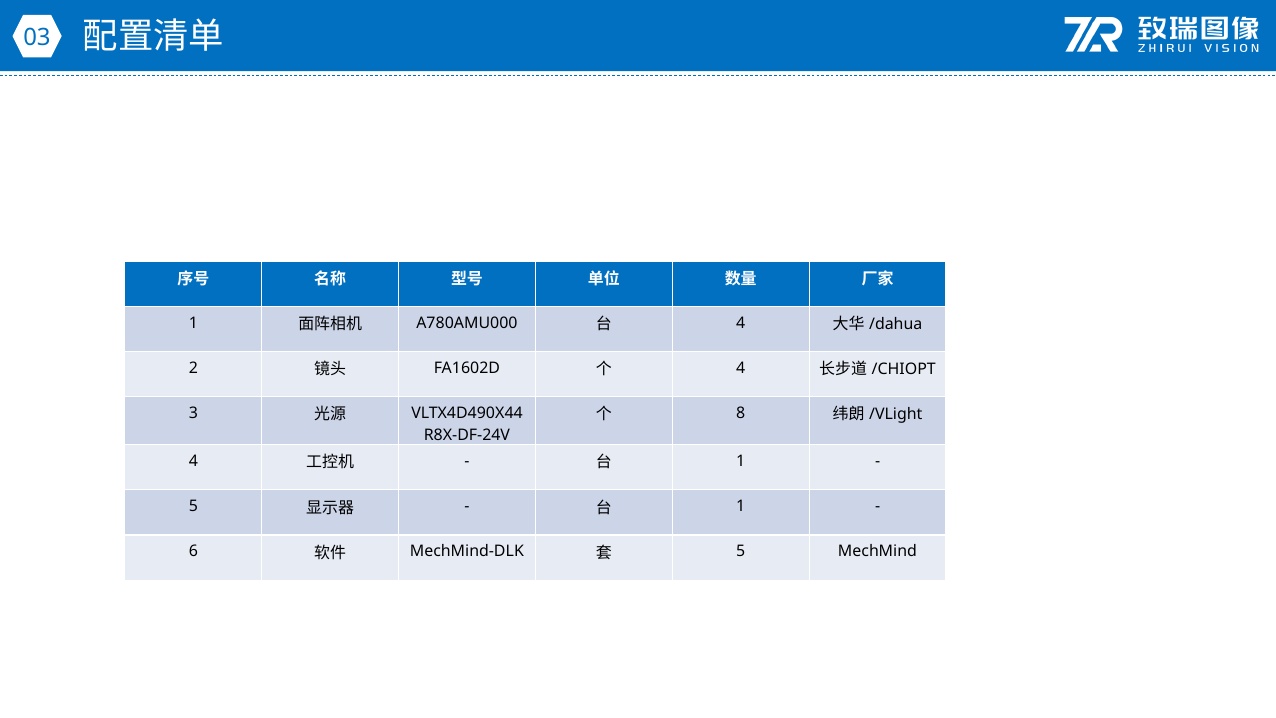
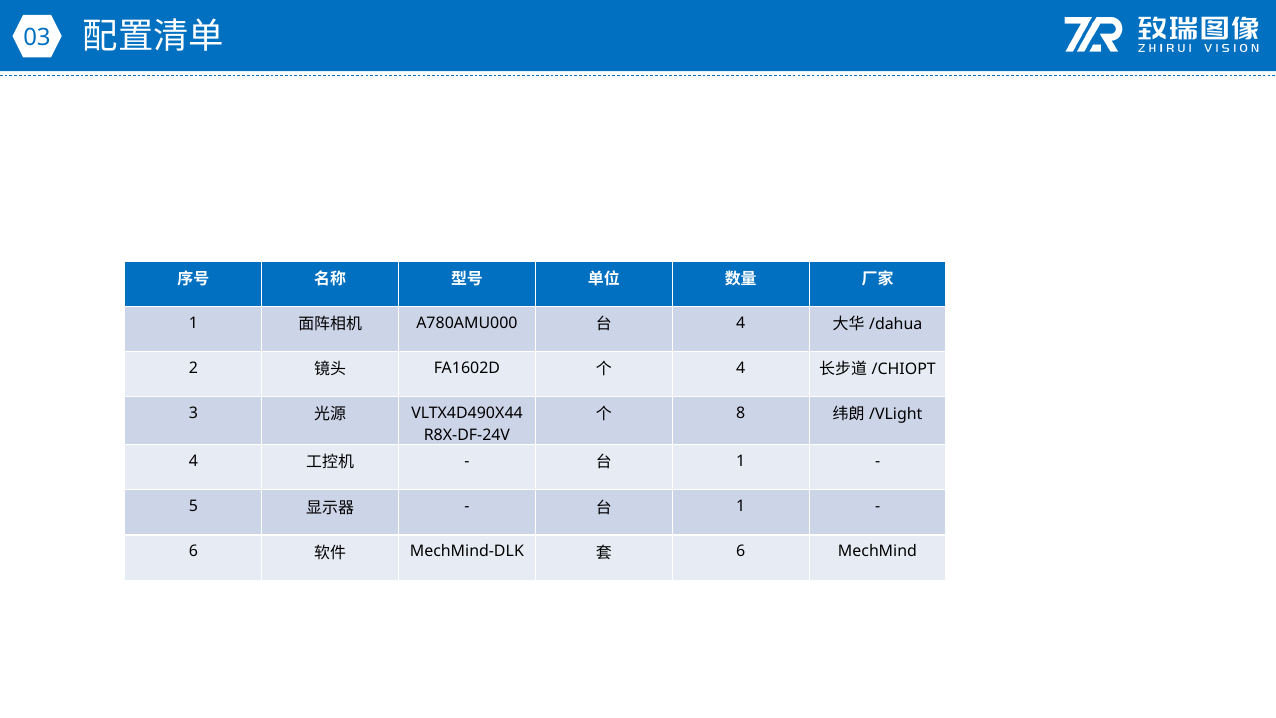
5 at (741, 551): 5 -> 6
